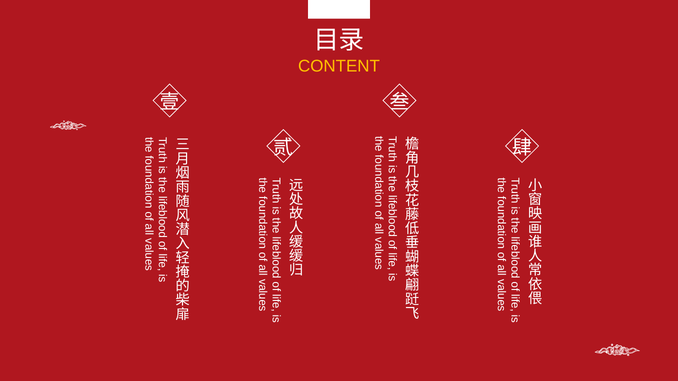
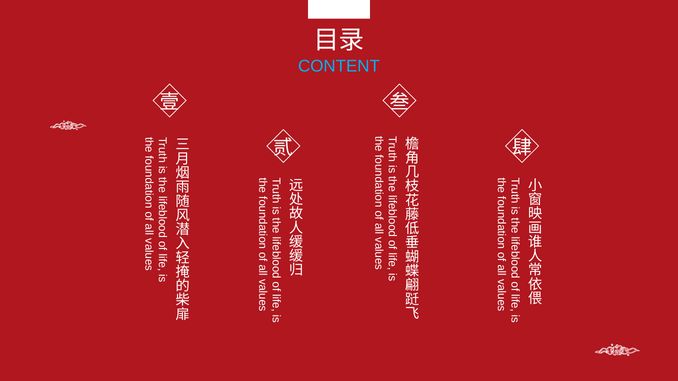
CONTENT colour: yellow -> light blue
